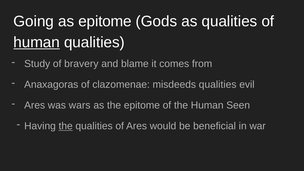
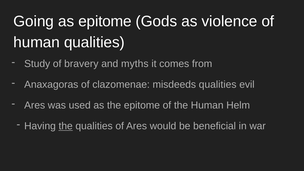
as qualities: qualities -> violence
human at (37, 42) underline: present -> none
blame: blame -> myths
wars: wars -> used
Seen: Seen -> Helm
